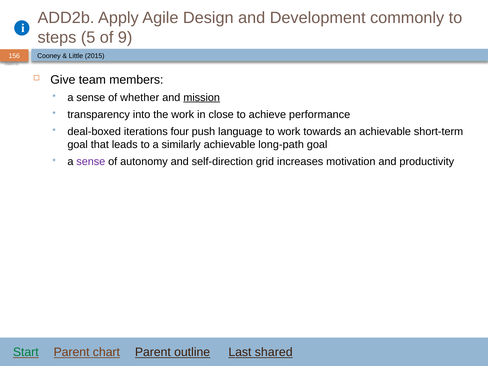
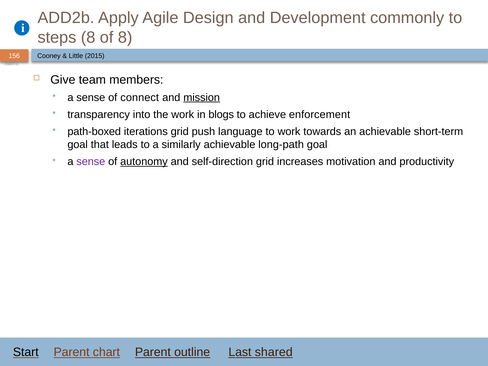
steps 5: 5 -> 8
of 9: 9 -> 8
whether: whether -> connect
close: close -> blogs
performance: performance -> enforcement
deal-boxed: deal-boxed -> path-boxed
iterations four: four -> grid
autonomy underline: none -> present
Start colour: green -> black
